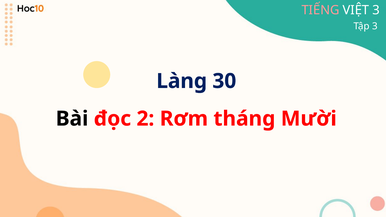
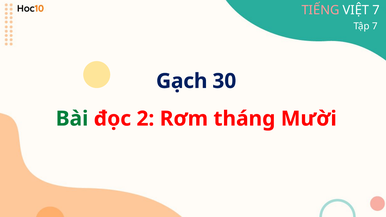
VIỆT 3: 3 -> 7
Tập 3: 3 -> 7
Làng: Làng -> Gạch
Bài colour: black -> green
